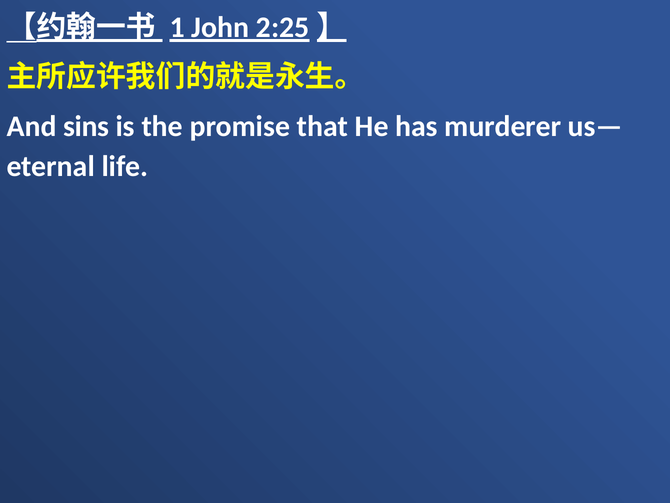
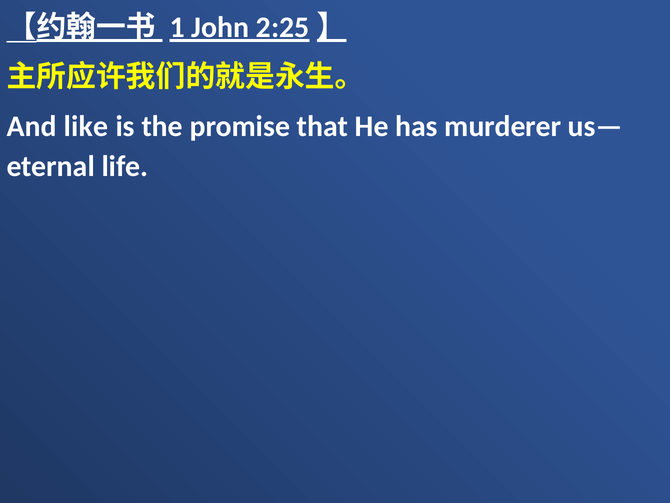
sins: sins -> like
